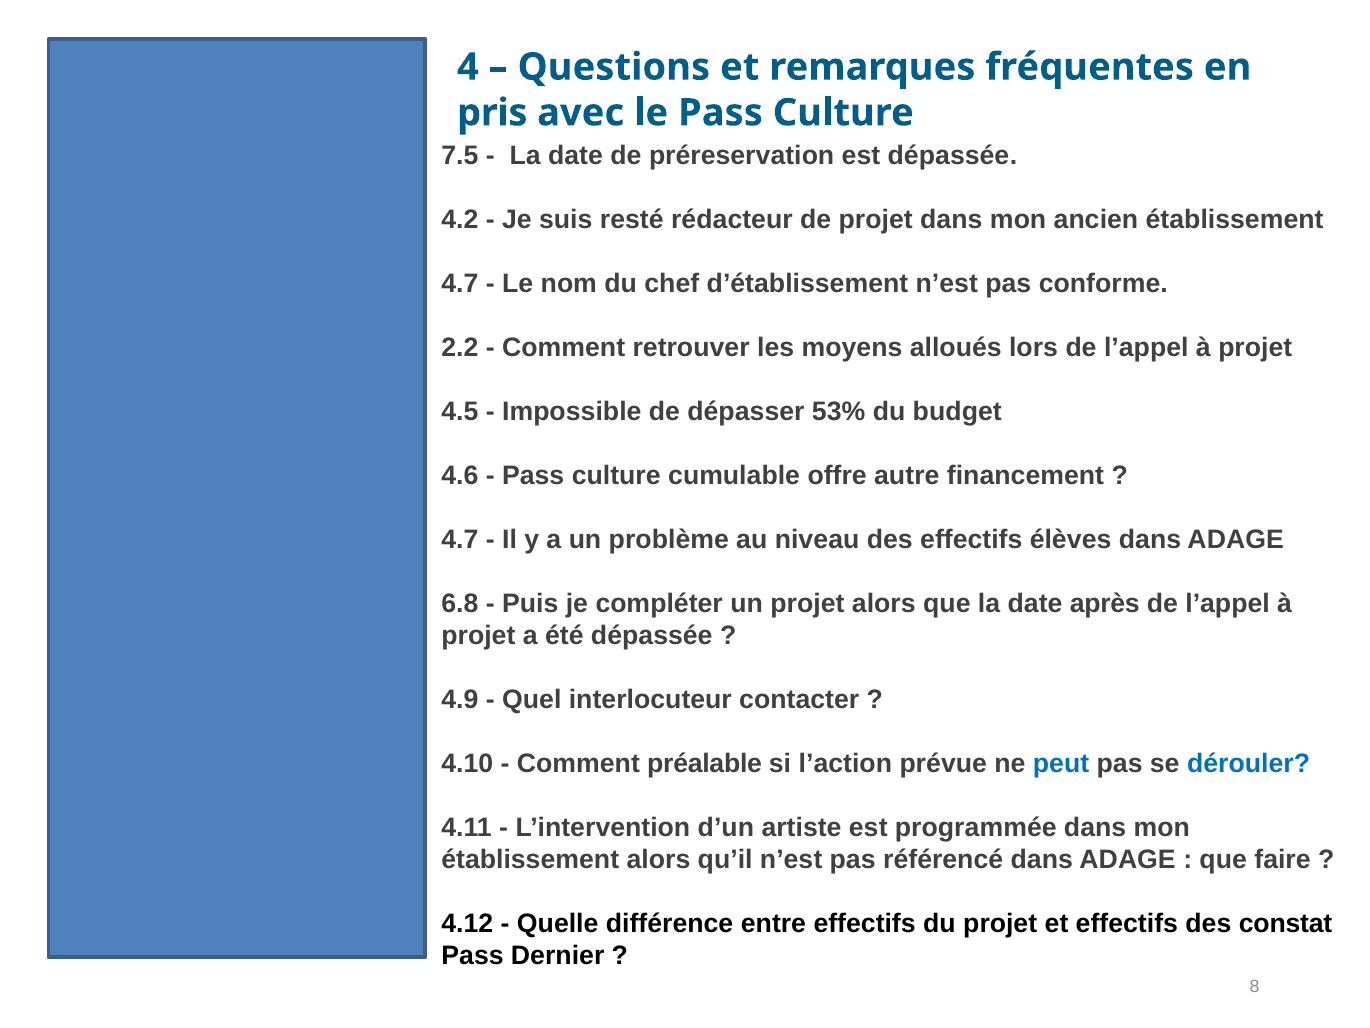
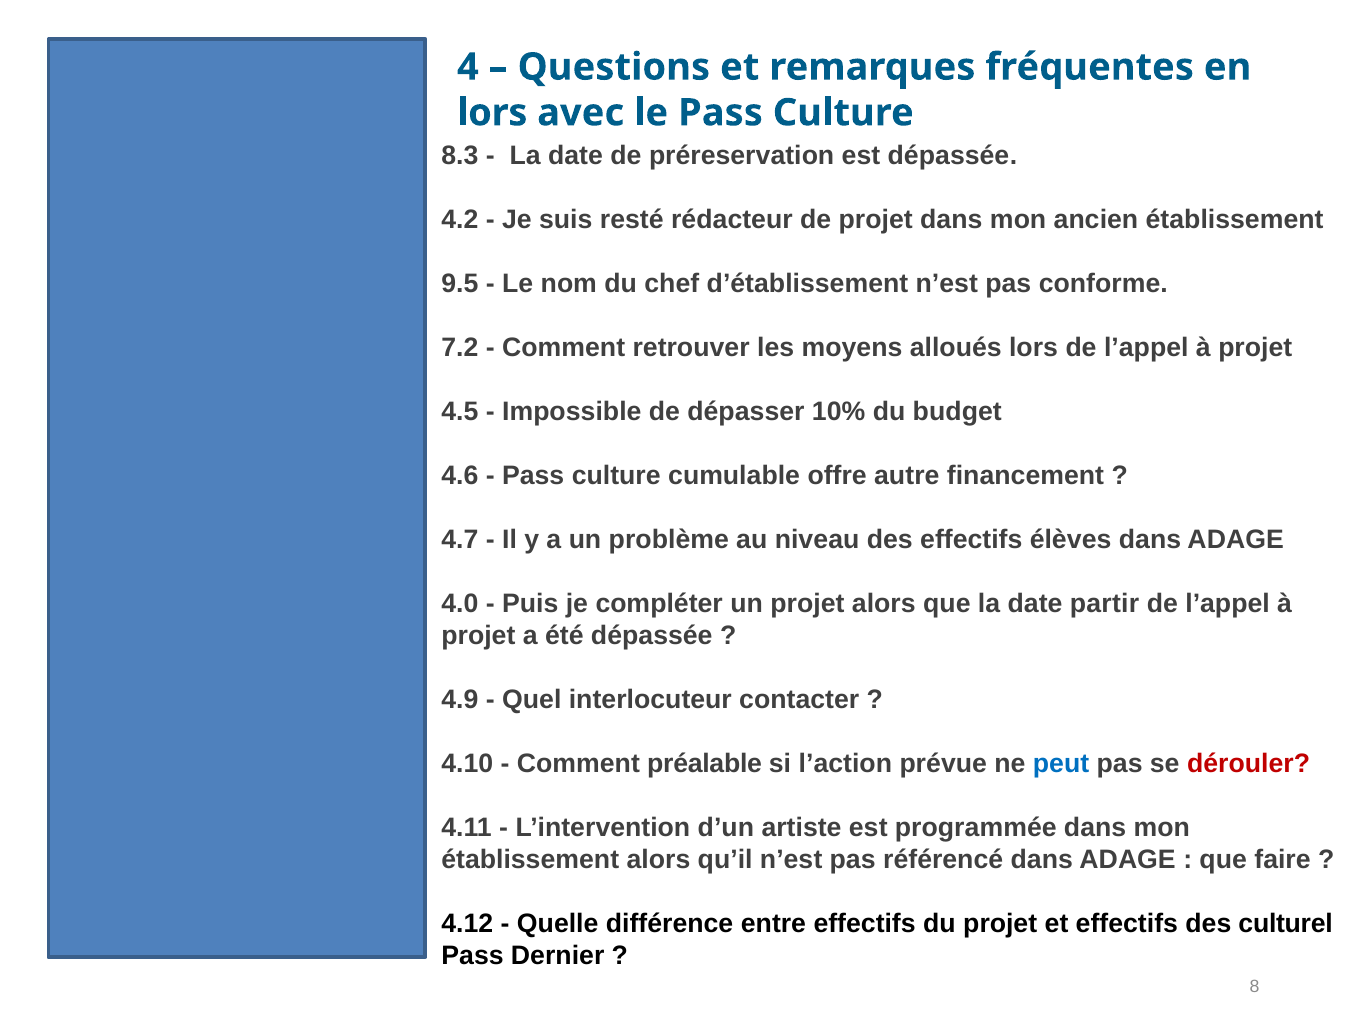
pris at (492, 113): pris -> lors
7.5: 7.5 -> 8.3
4.7 at (460, 283): 4.7 -> 9.5
2.2: 2.2 -> 7.2
53%: 53% -> 10%
6.8: 6.8 -> 4.0
après: après -> partir
dérouler colour: blue -> red
constat: constat -> culturel
